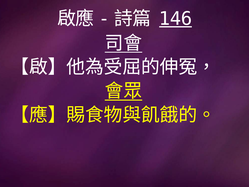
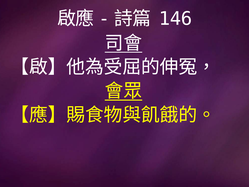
146 underline: present -> none
